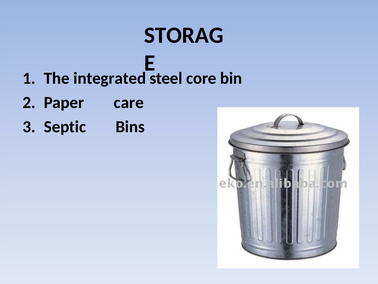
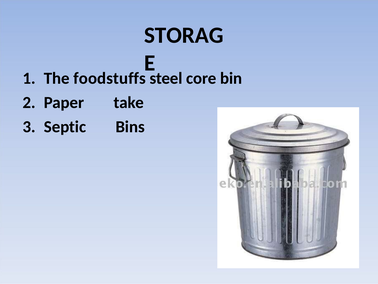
integrated: integrated -> foodstuffs
care: care -> take
